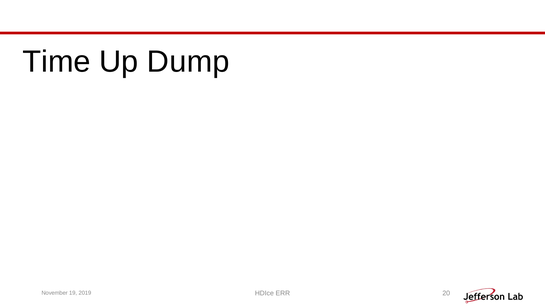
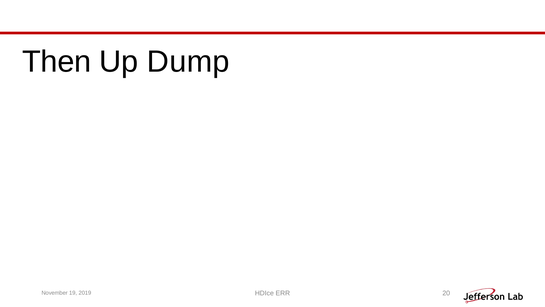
Time: Time -> Then
